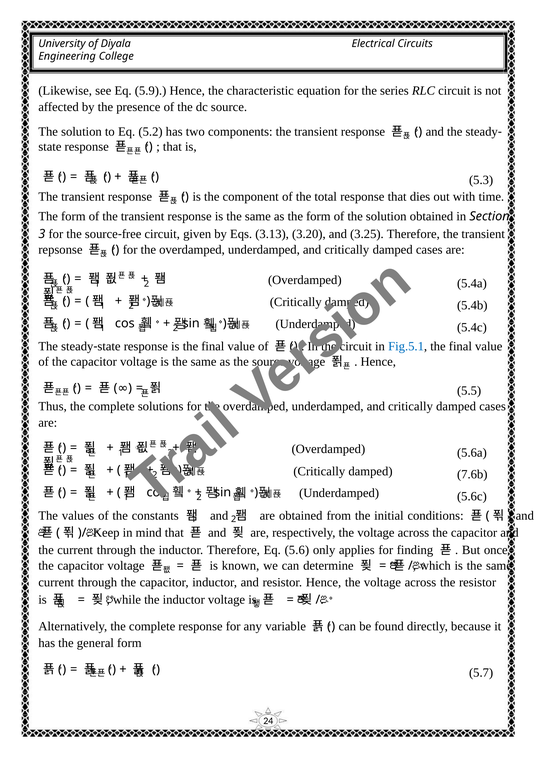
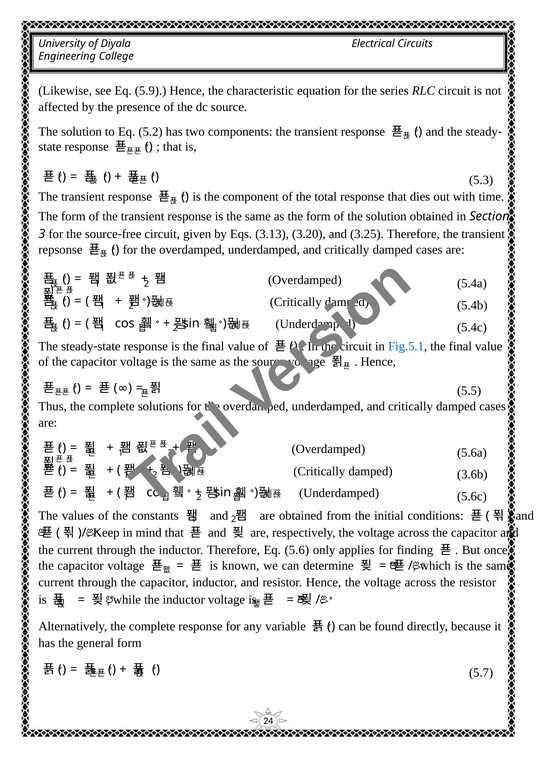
7.6b: 7.6b -> 3.6b
